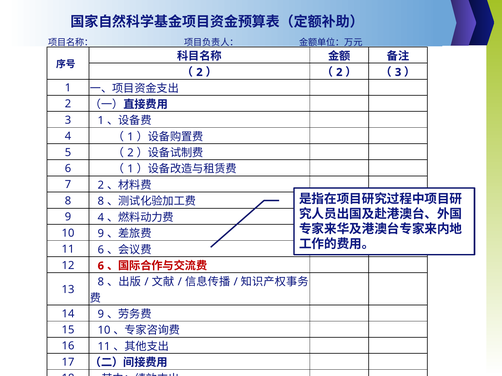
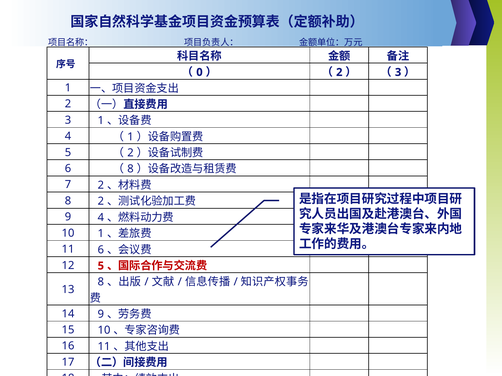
2 at (199, 72): 2 -> 0
1 at (131, 169): 1 -> 8
8 8: 8 -> 2
10 9: 9 -> 1
12 6: 6 -> 5
